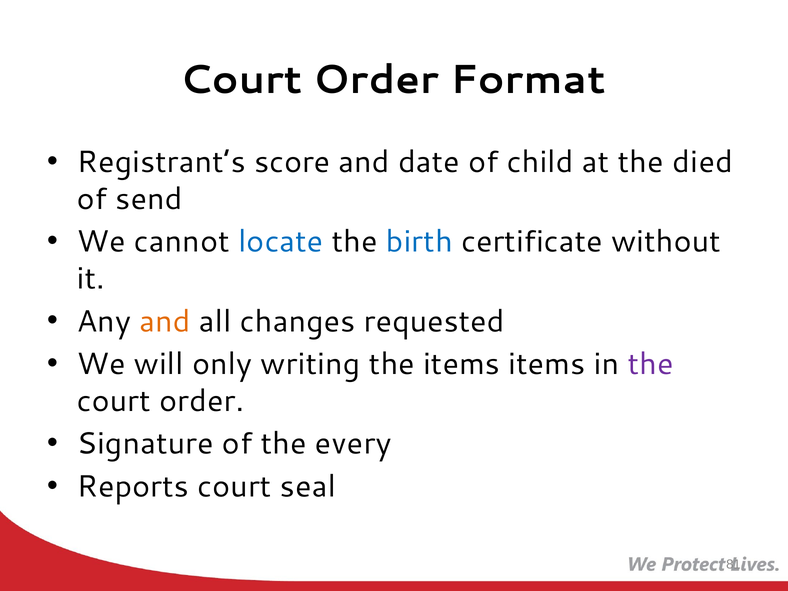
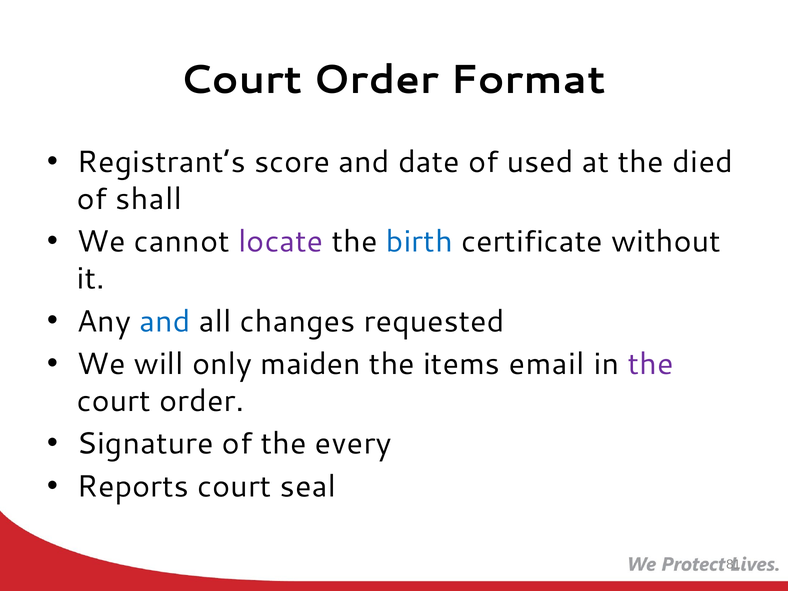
child: child -> used
send: send -> shall
locate colour: blue -> purple
and at (165, 321) colour: orange -> blue
writing: writing -> maiden
items items: items -> email
